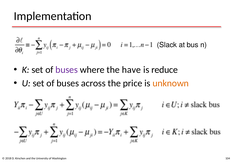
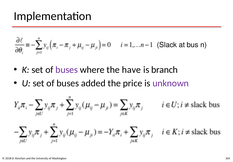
reduce: reduce -> branch
across: across -> added
unknown colour: orange -> purple
